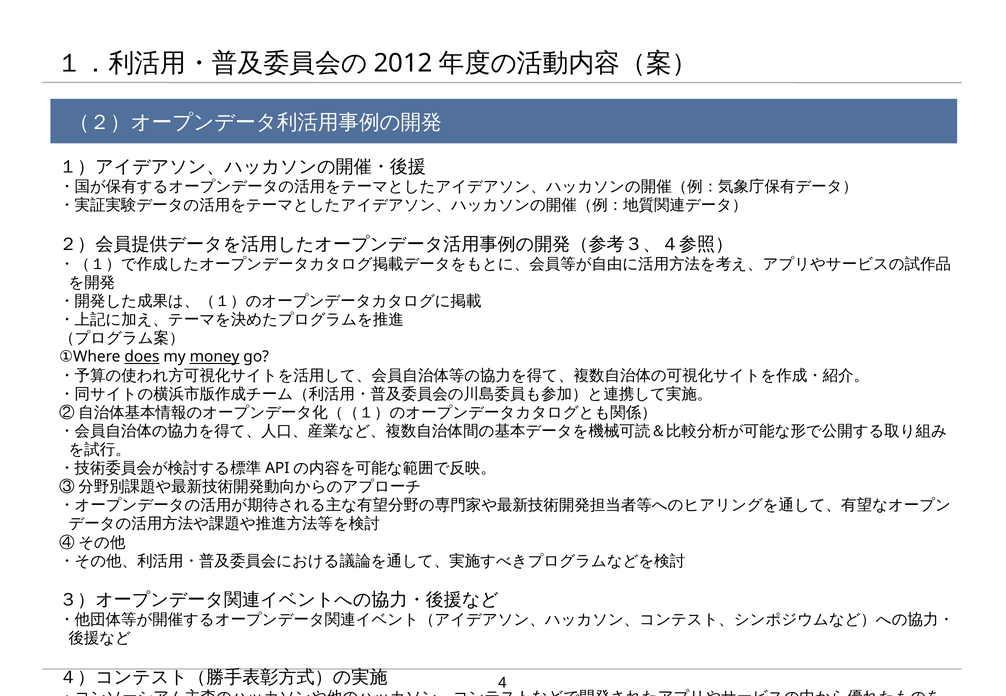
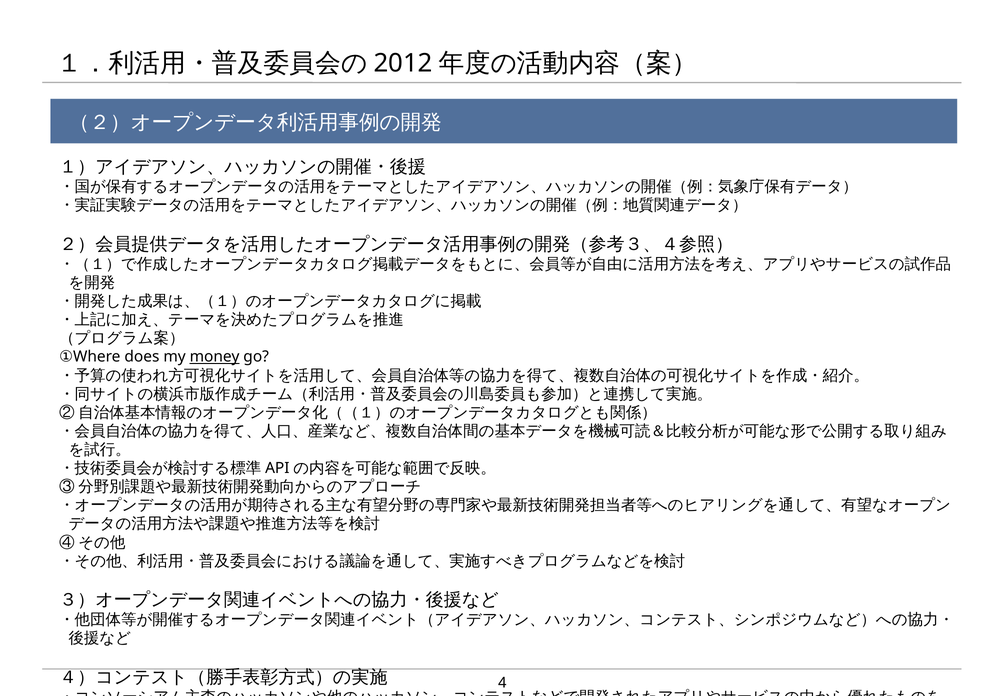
does underline: present -> none
